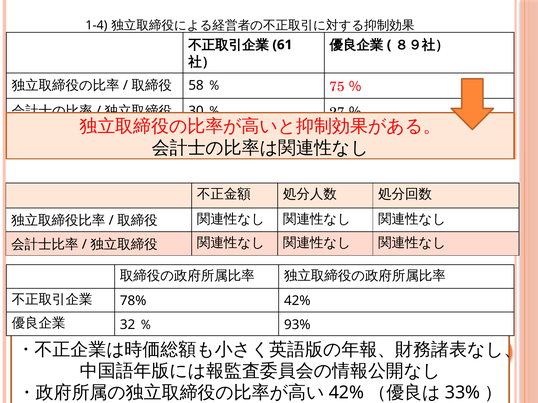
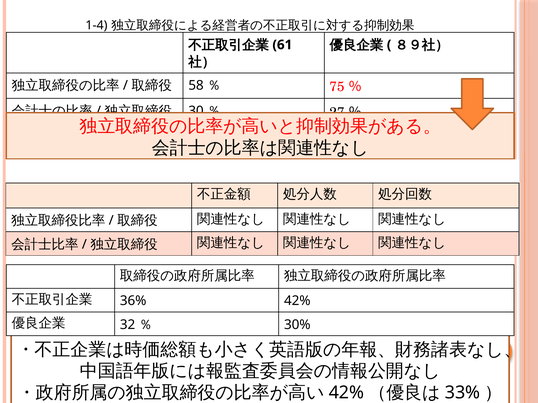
78%: 78% -> 36%
93%: 93% -> 30%
